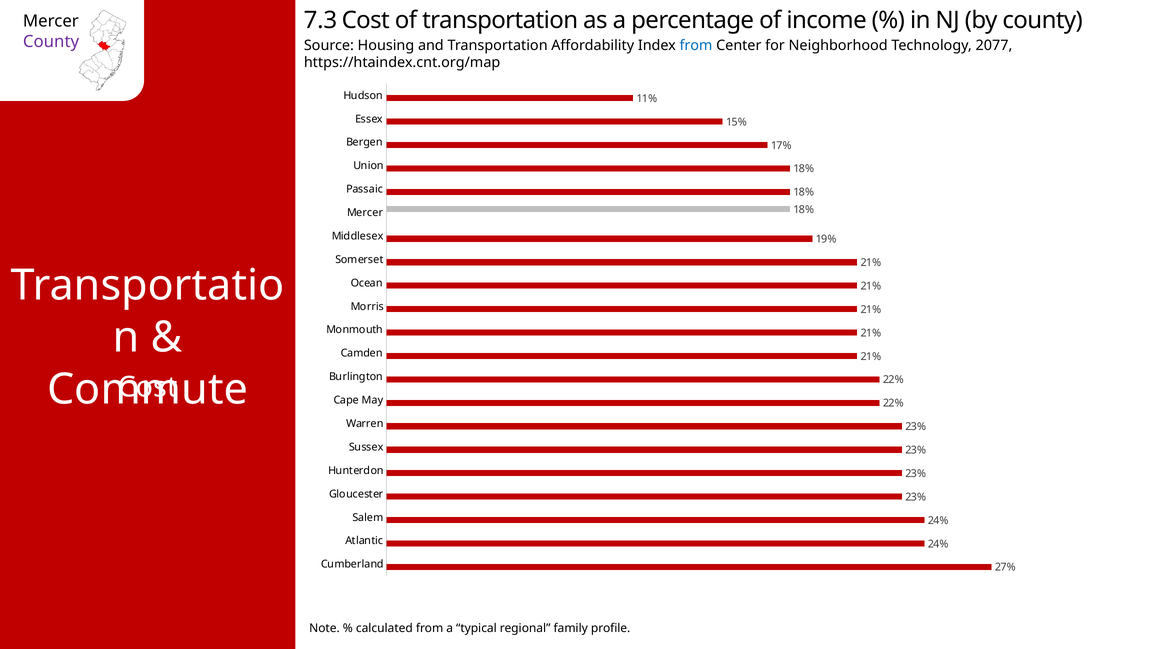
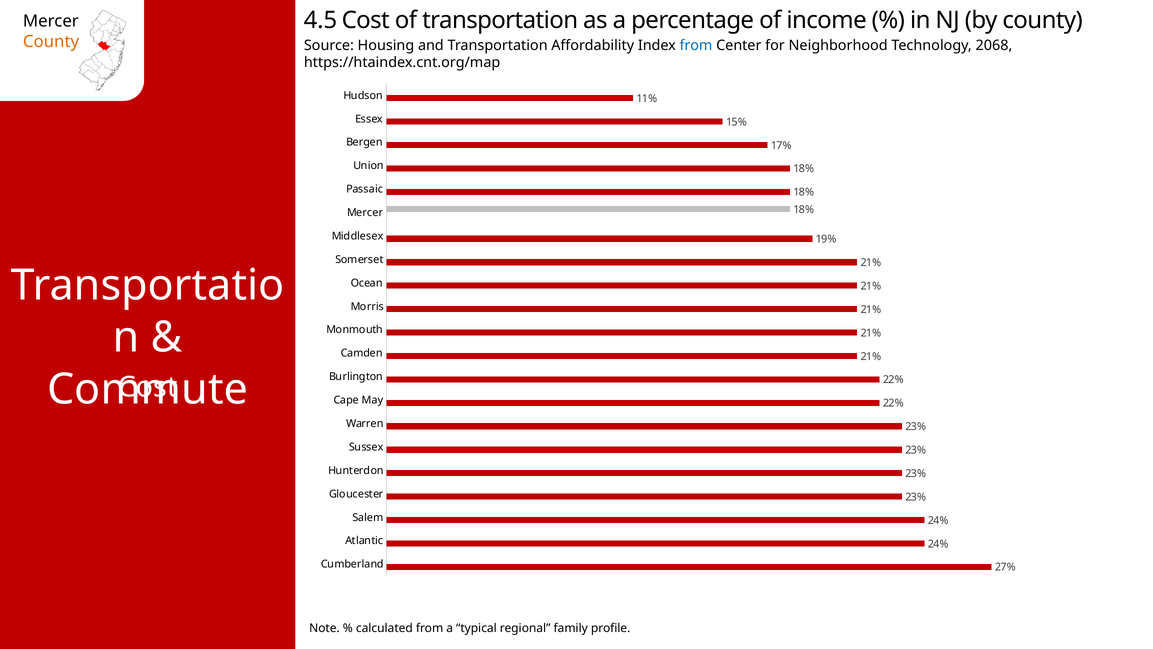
7.3: 7.3 -> 4.5
County at (51, 42) colour: purple -> orange
2077: 2077 -> 2068
